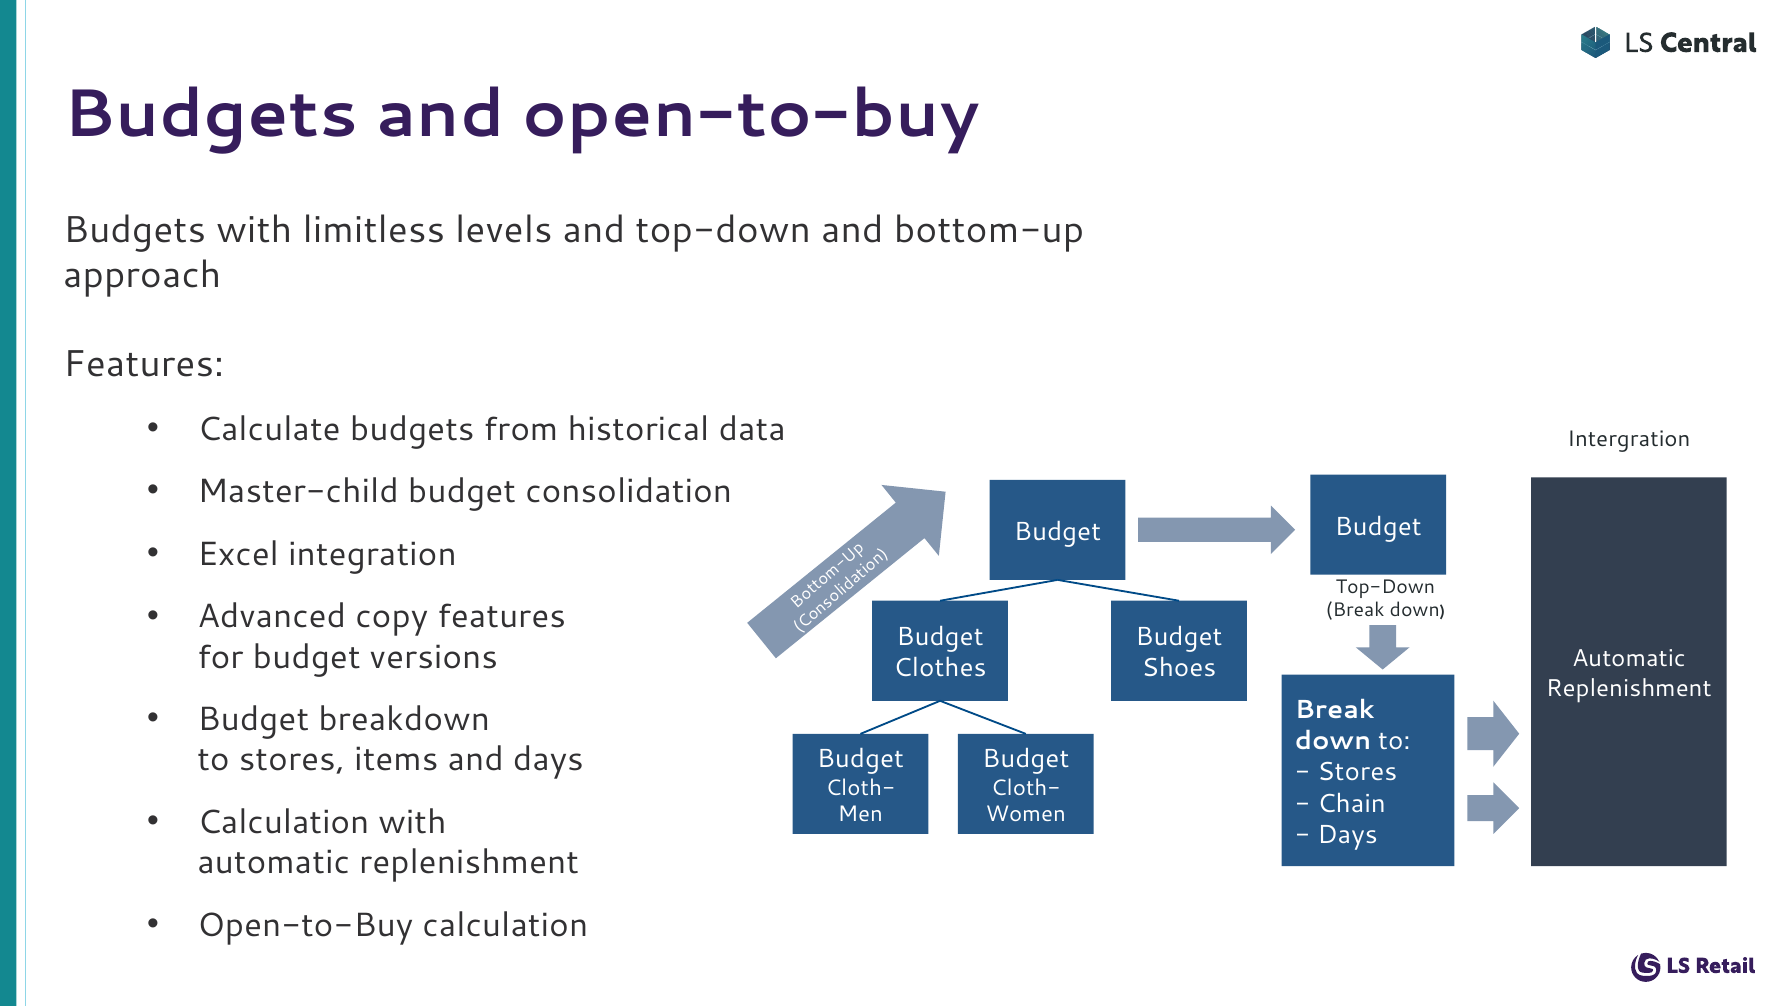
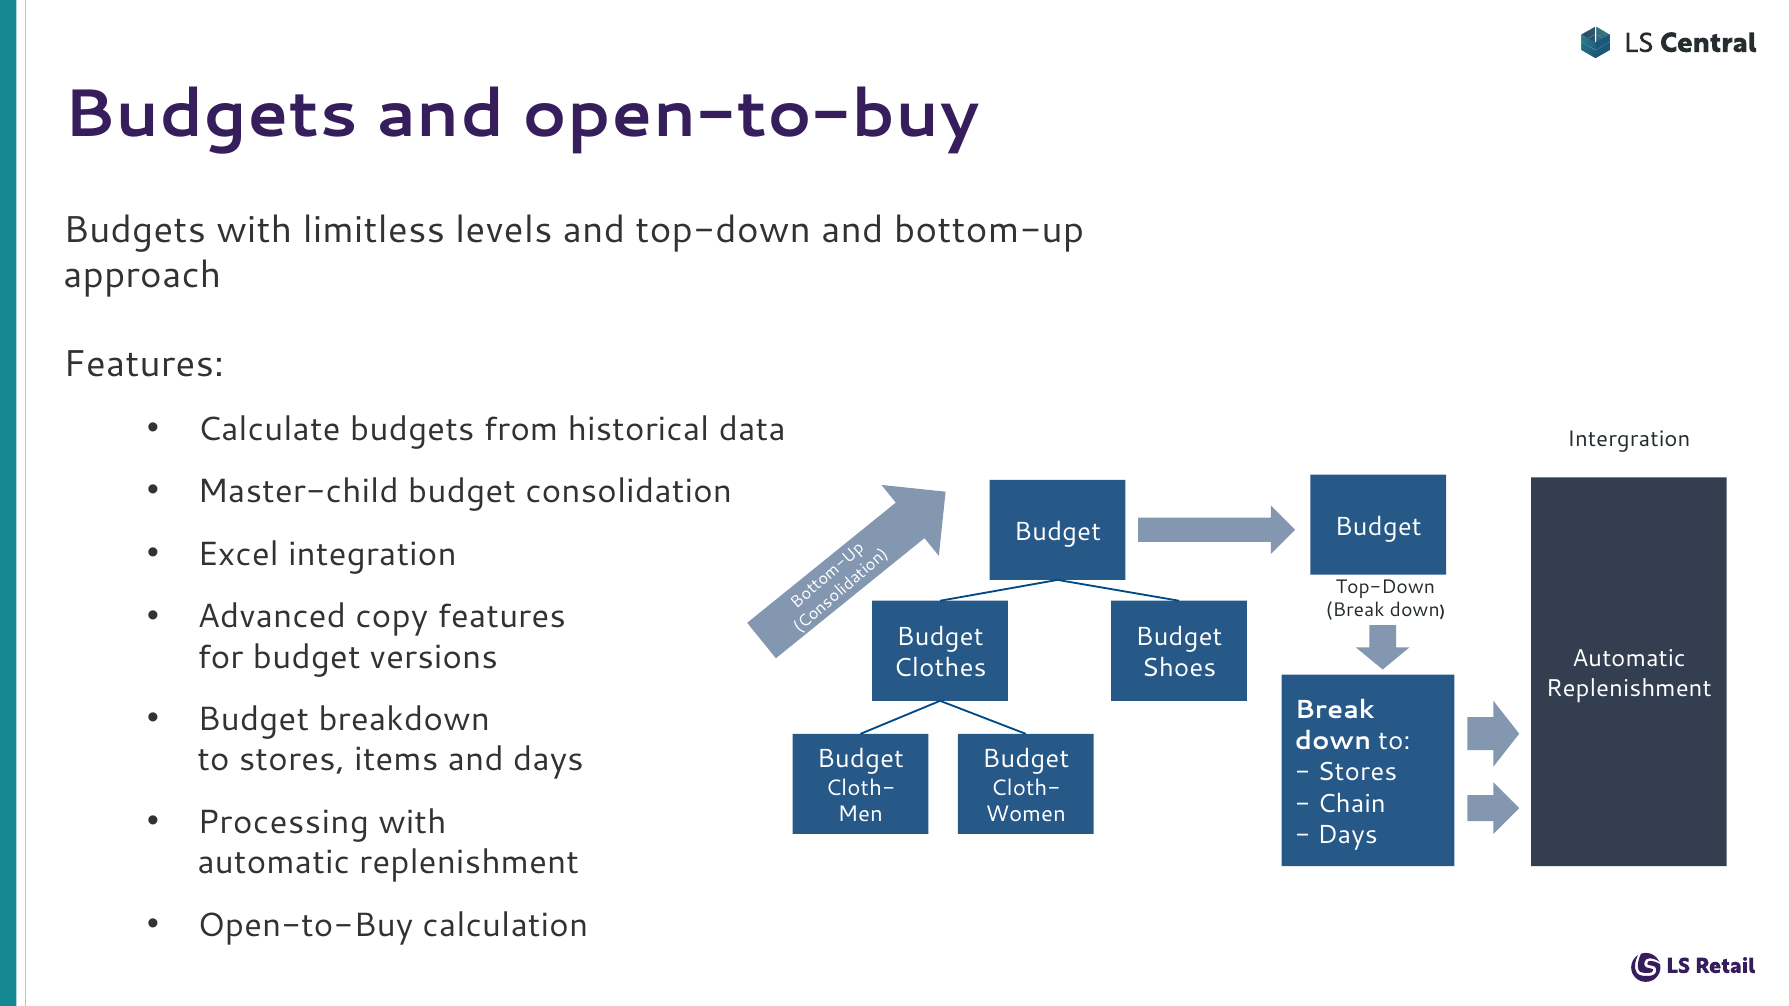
Calculation at (283, 823): Calculation -> Processing
